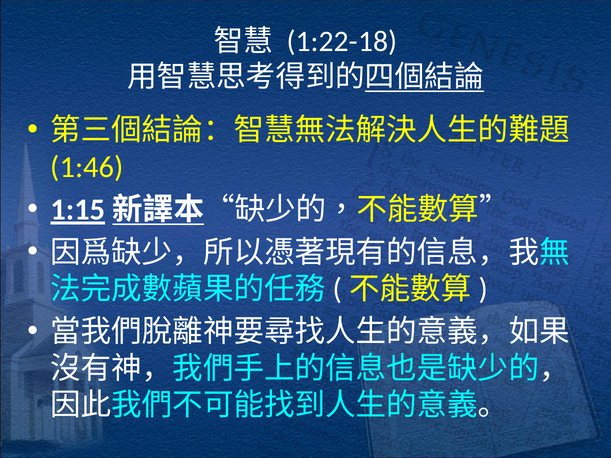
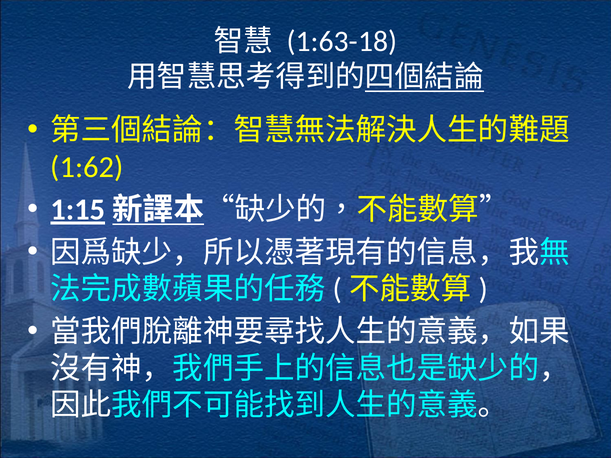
1:22-18: 1:22-18 -> 1:63-18
1:46: 1:46 -> 1:62
